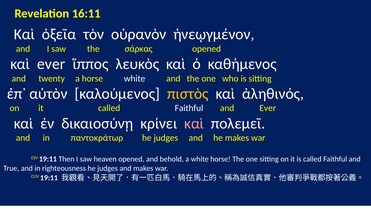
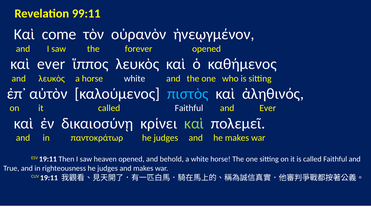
16:11: 16:11 -> 99:11
ὀξεῖα: ὀξεῖα -> come
σάρκας: σάρκας -> forever
and twenty: twenty -> λευκὸς
πιστὸς colour: yellow -> light blue
καὶ at (194, 124) colour: pink -> light green
